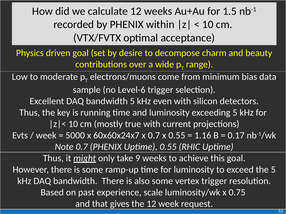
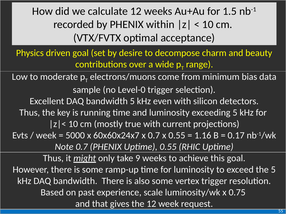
Level-6: Level-6 -> Level-0
